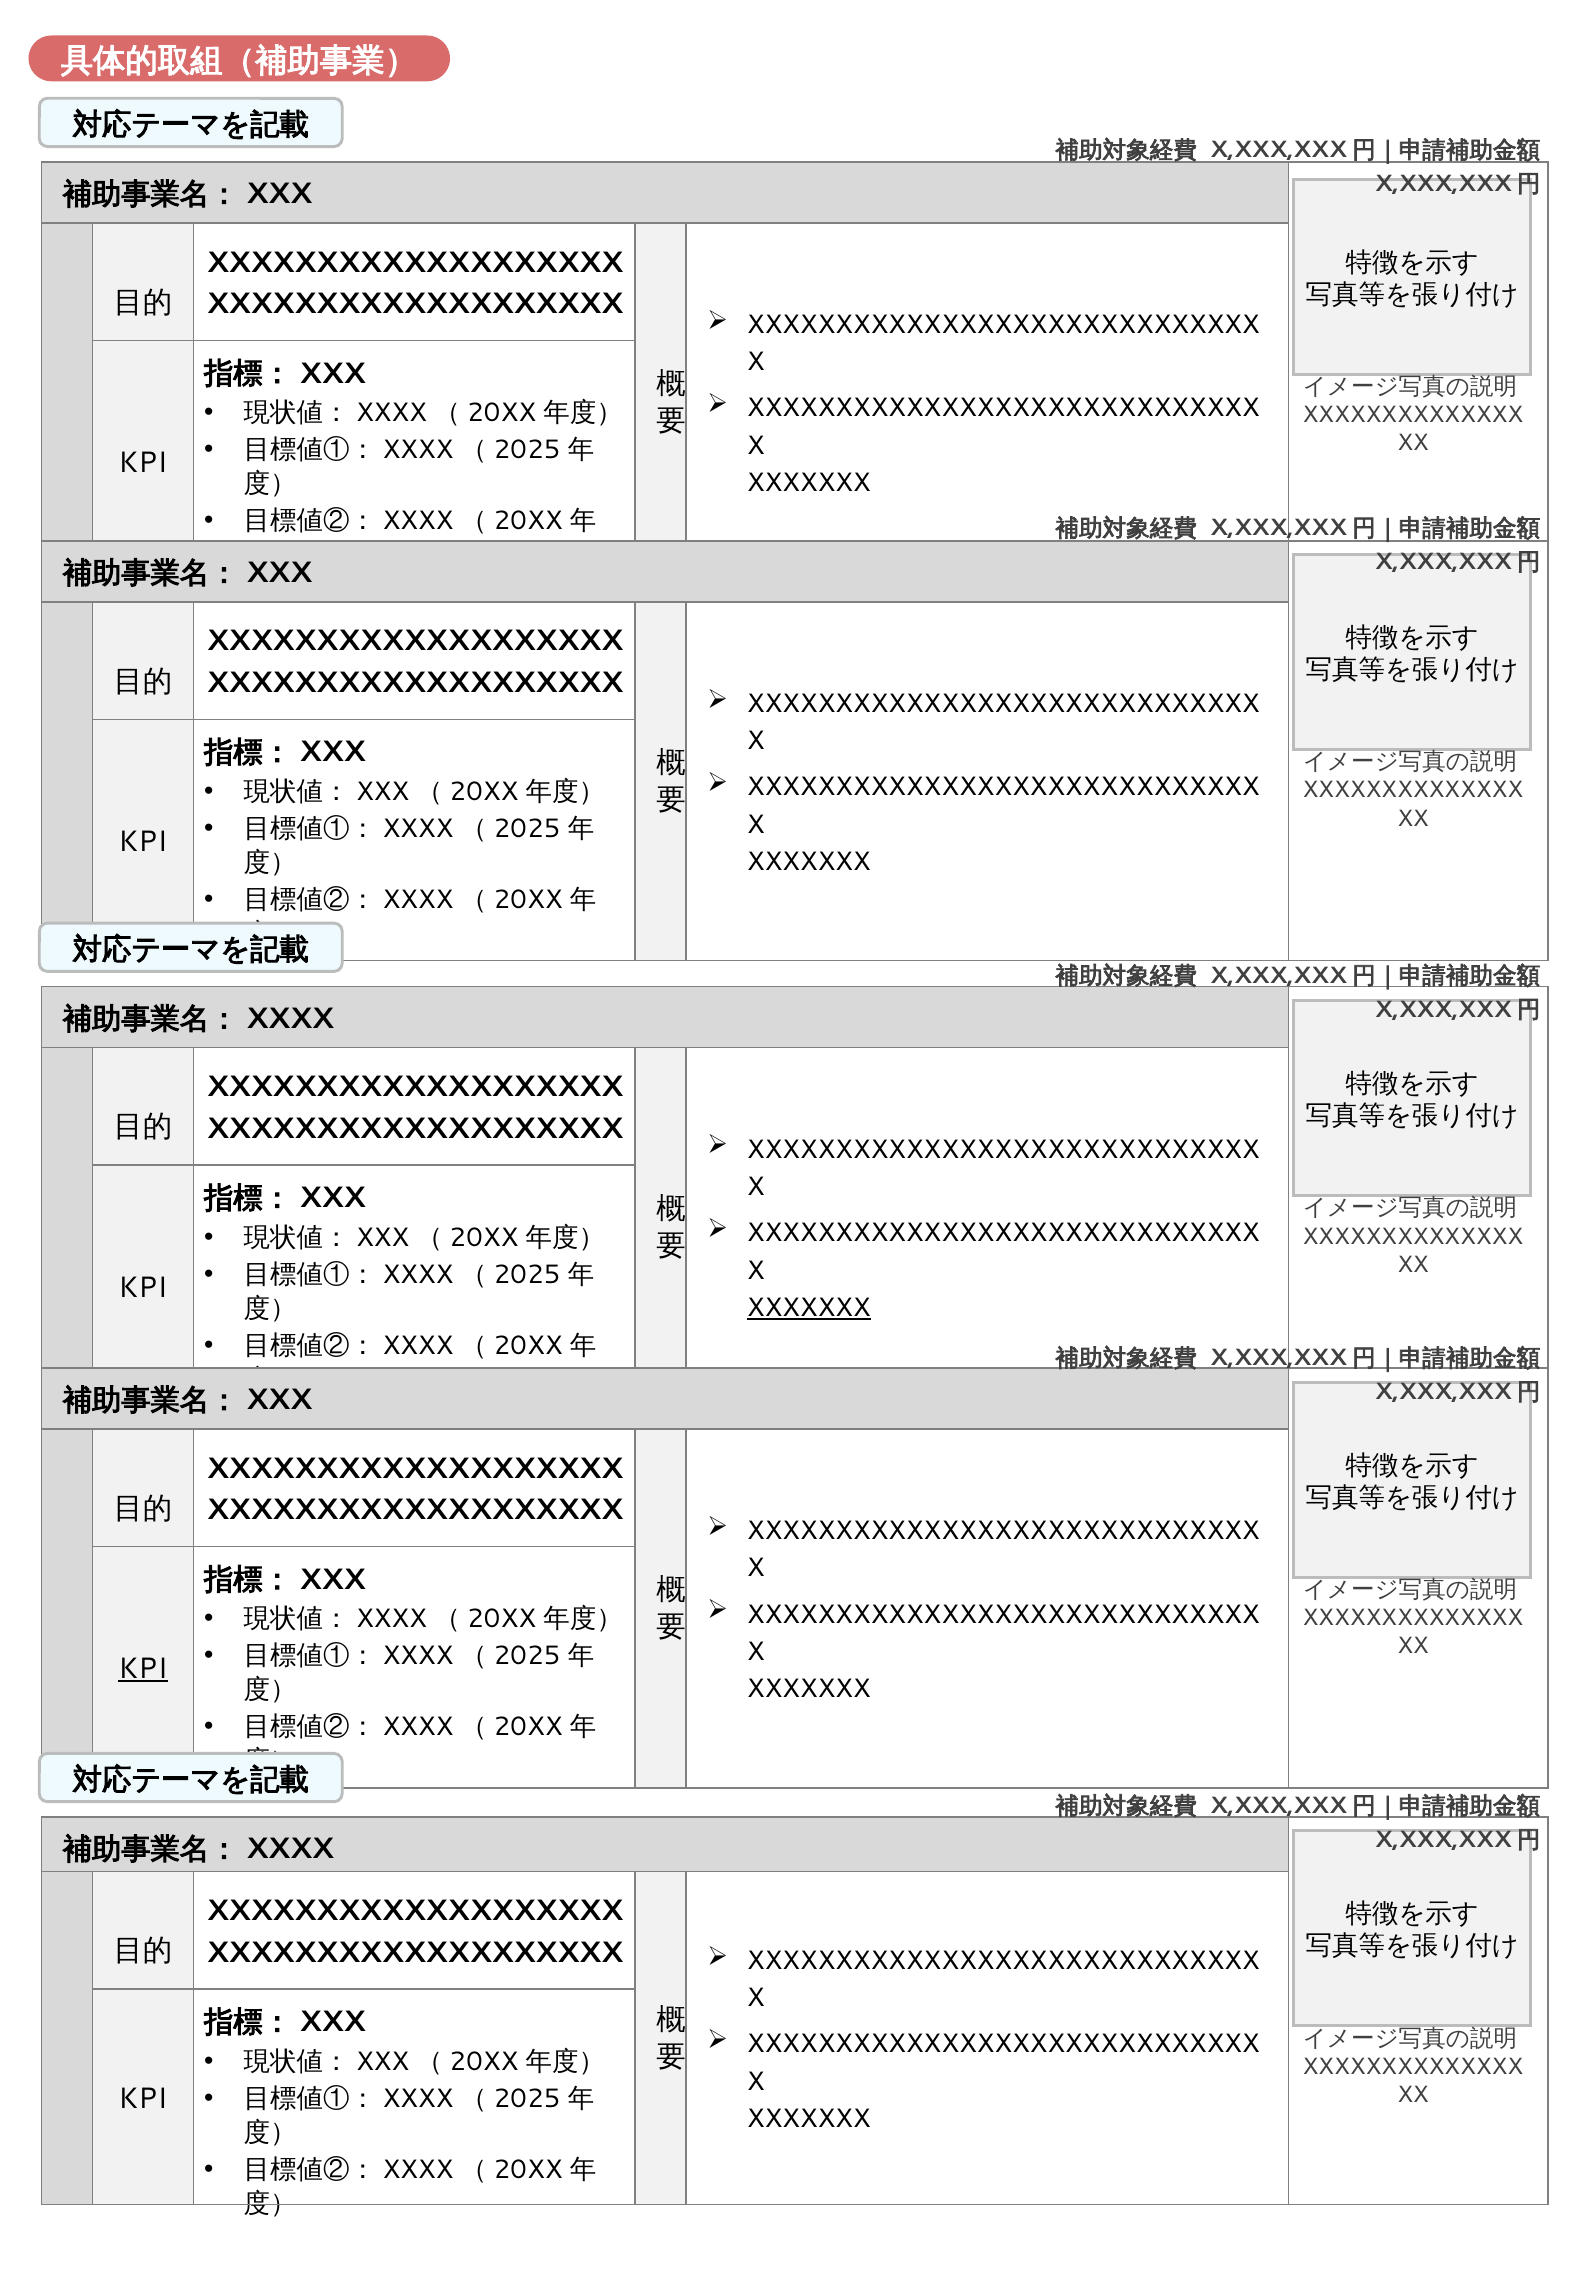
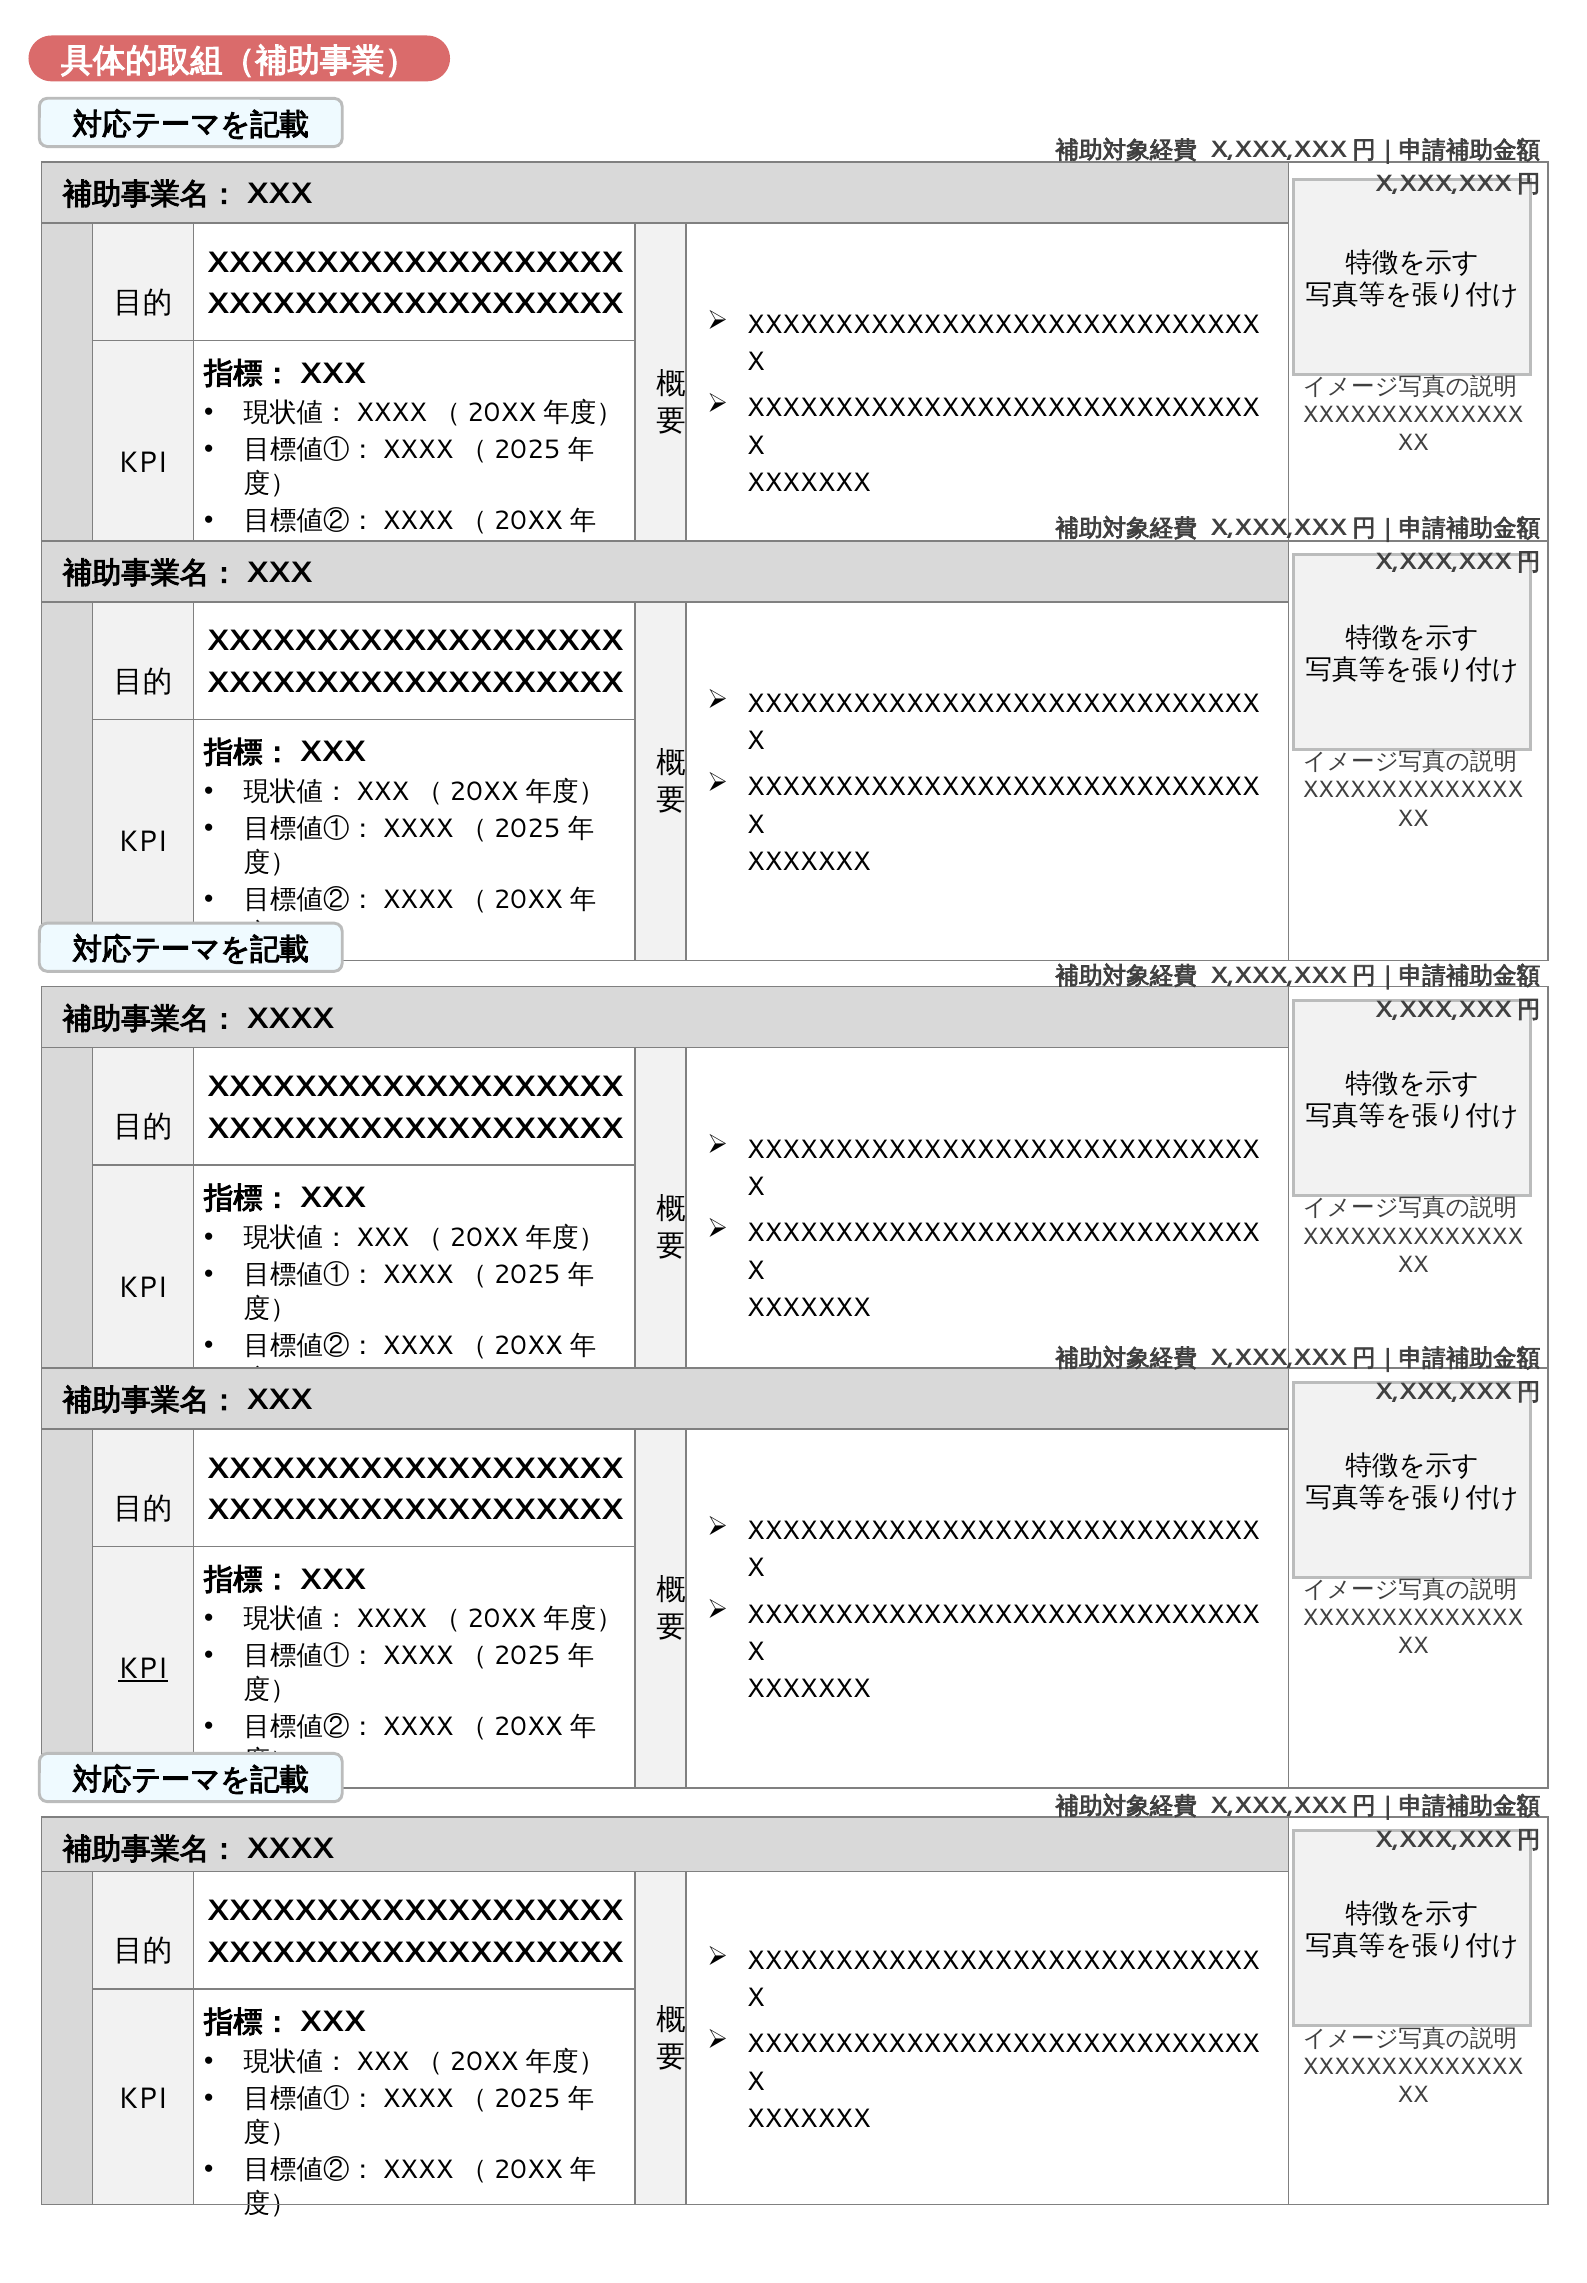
XXXXXXX at (809, 1308) underline: present -> none
